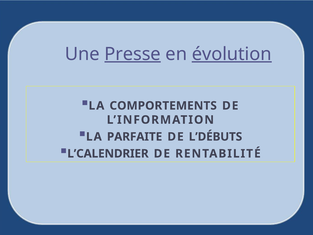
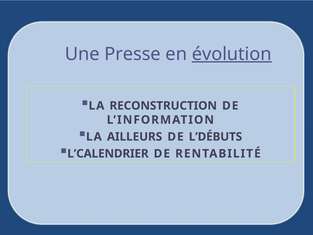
Presse underline: present -> none
COMPORTEMENTS: COMPORTEMENTS -> RECONSTRUCTION
PARFAITE: PARFAITE -> AILLEURS
